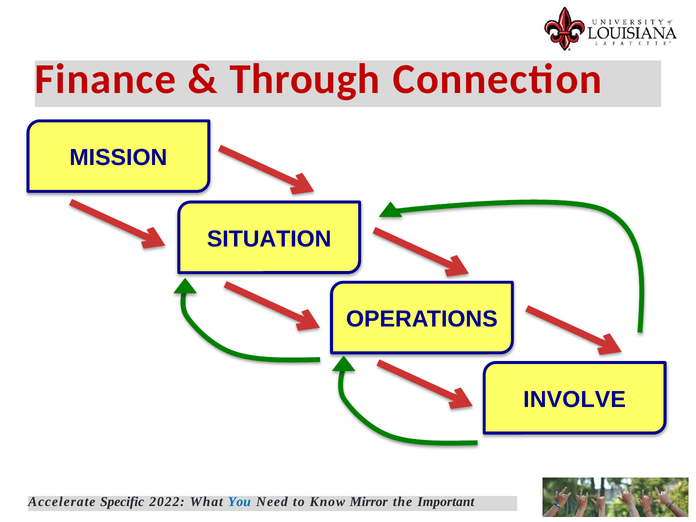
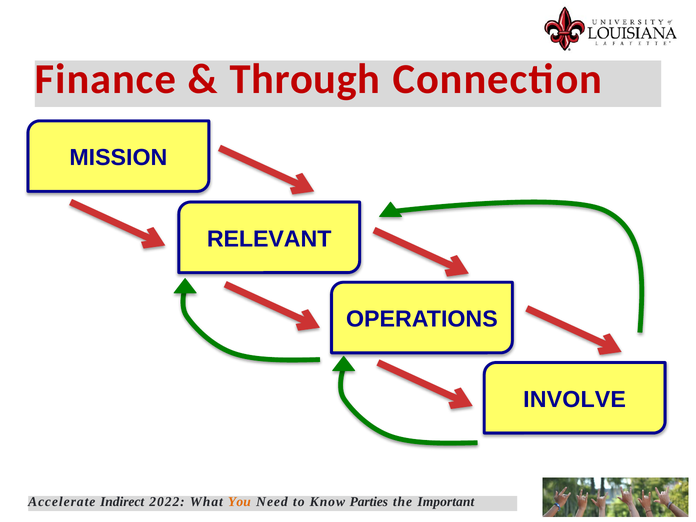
SITUATION: SITUATION -> RELEVANT
Specific: Specific -> Indirect
You colour: blue -> orange
Mirror: Mirror -> Parties
